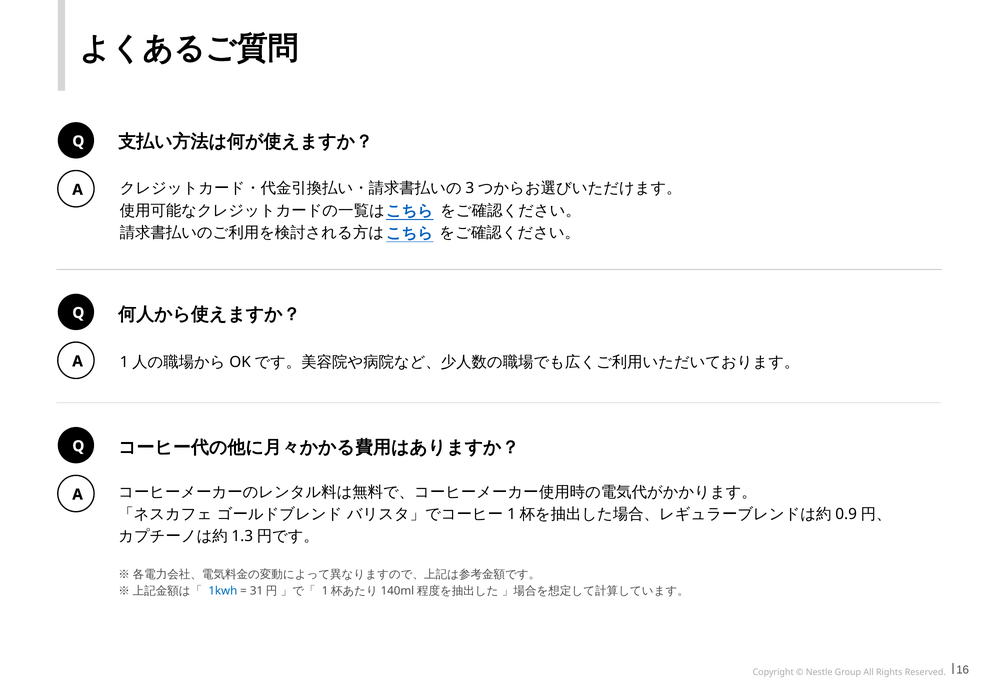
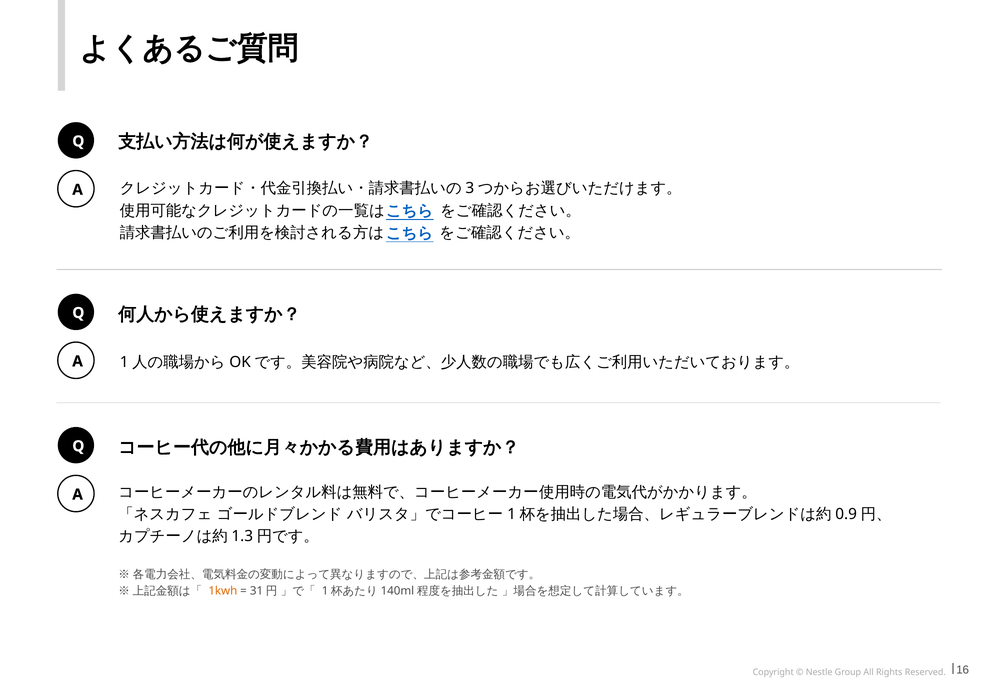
1kwh colour: blue -> orange
